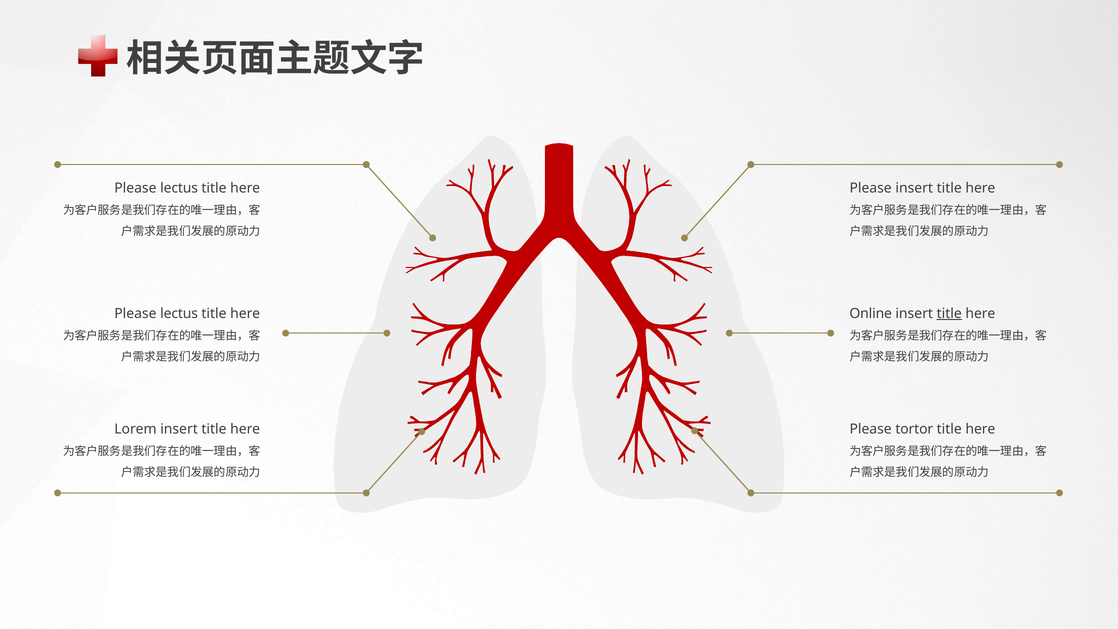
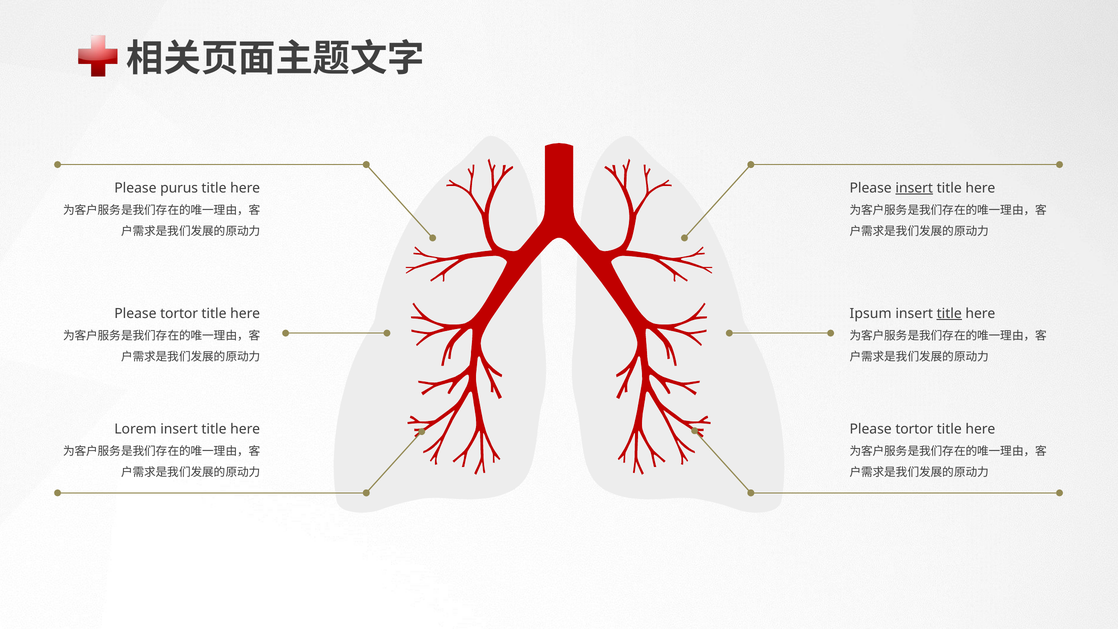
lectus at (179, 188): lectus -> purus
insert at (914, 188) underline: none -> present
lectus at (179, 313): lectus -> tortor
Online: Online -> Ipsum
